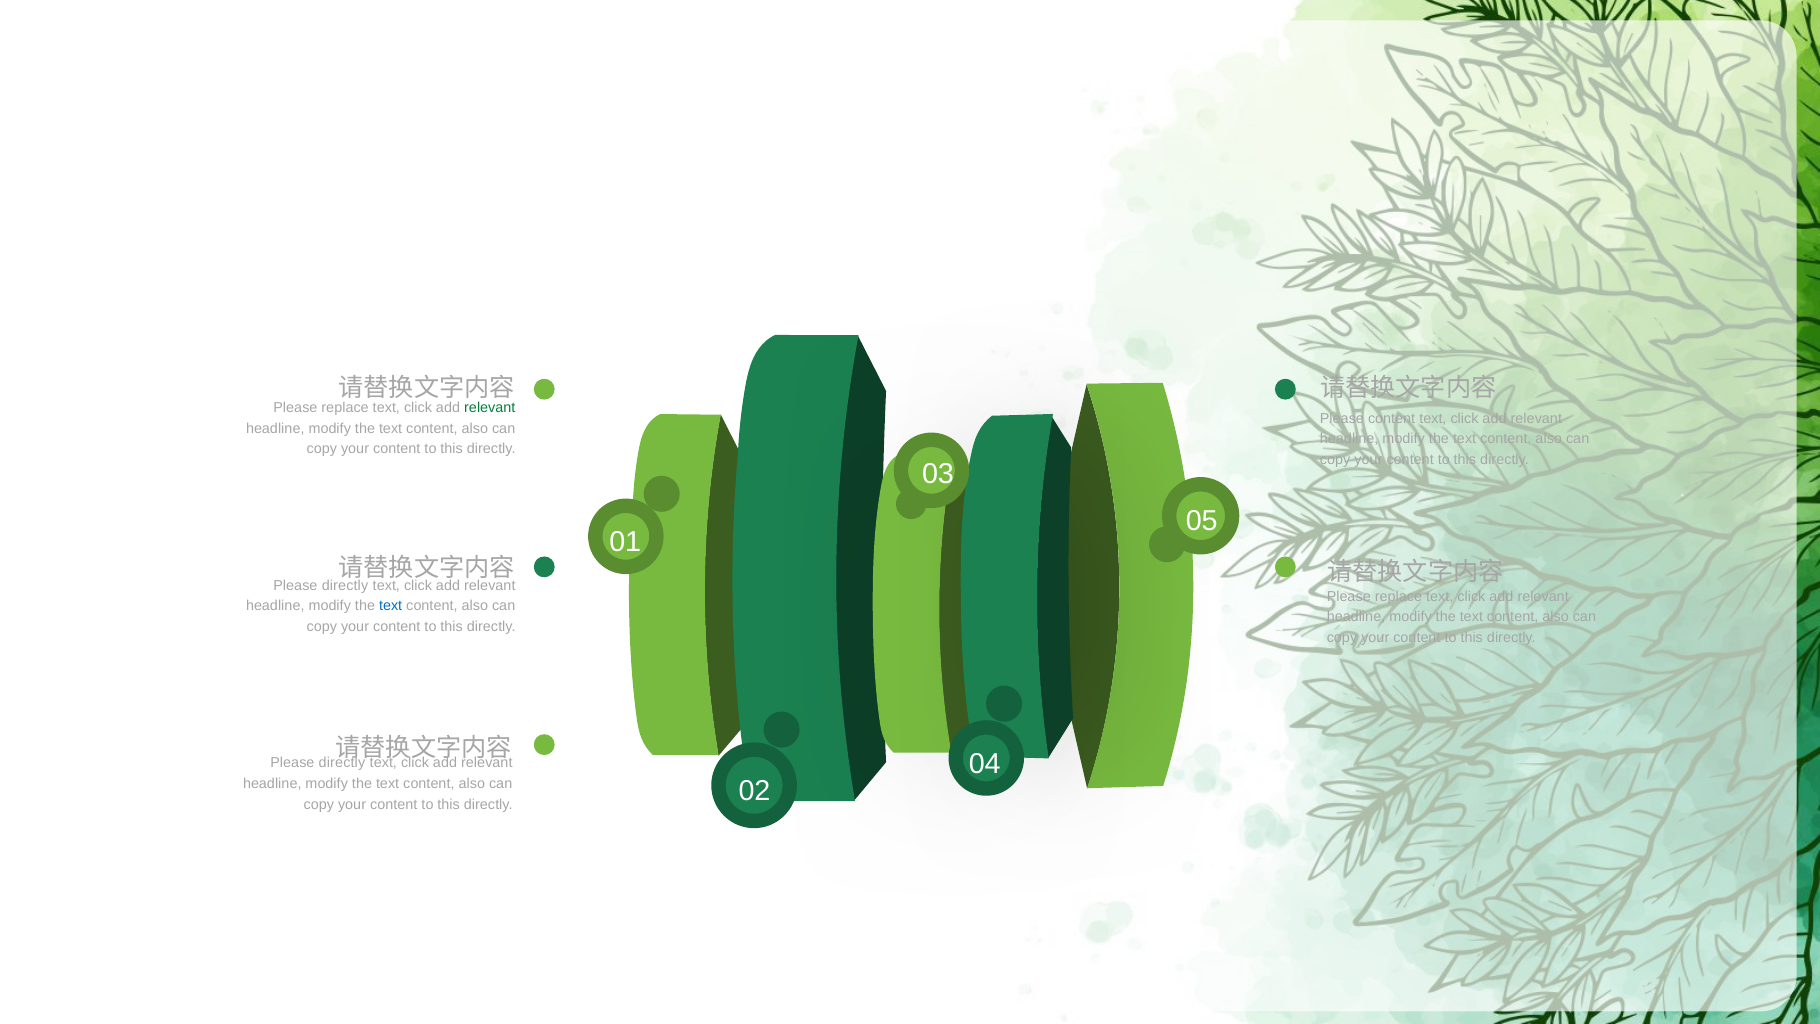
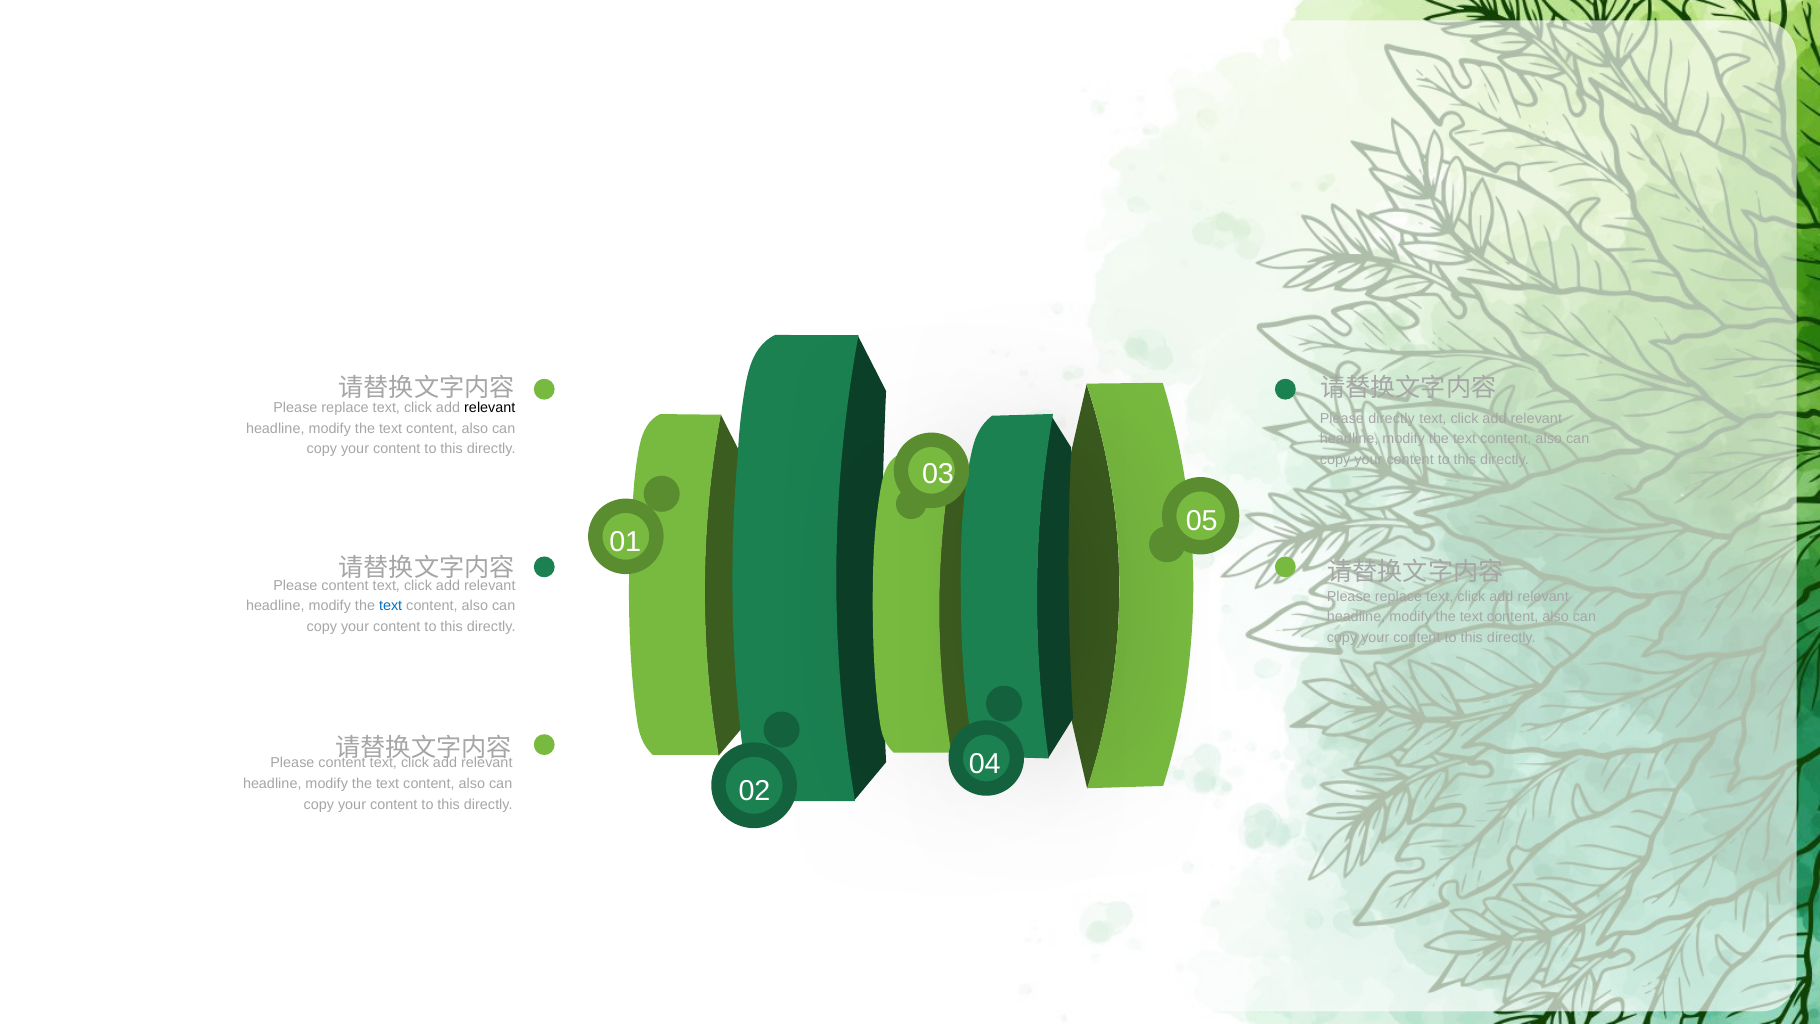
relevant at (490, 408) colour: green -> black
Please content: content -> directly
directly at (345, 585): directly -> content
directly at (342, 763): directly -> content
